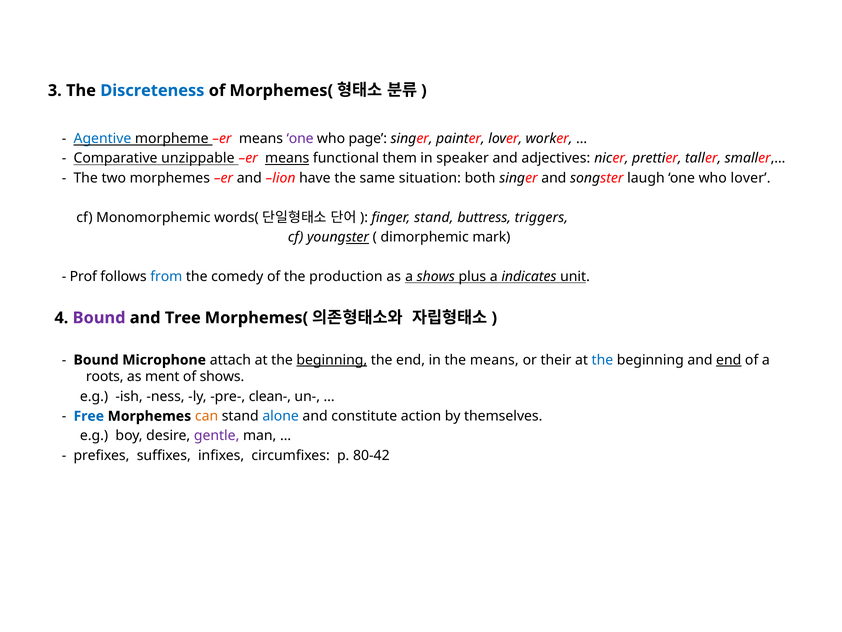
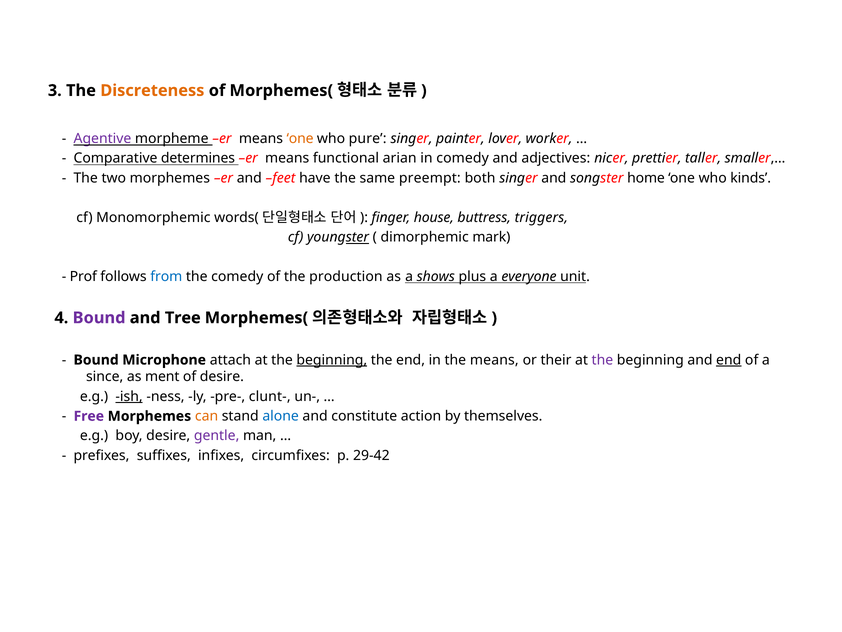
Discreteness colour: blue -> orange
Agentive colour: blue -> purple
one at (300, 139) colour: purple -> orange
page: page -> pure
unzippable: unzippable -> determines
means at (287, 158) underline: present -> none
them: them -> arian
in speaker: speaker -> comedy
lion: lion -> feet
situation: situation -> preempt
laugh: laugh -> home
who lover: lover -> kinds
finger stand: stand -> house
indicates: indicates -> everyone
the at (602, 360) colour: blue -> purple
roots: roots -> since
of shows: shows -> desire
ish underline: none -> present
clean-: clean- -> clunt-
Free colour: blue -> purple
80-42: 80-42 -> 29-42
